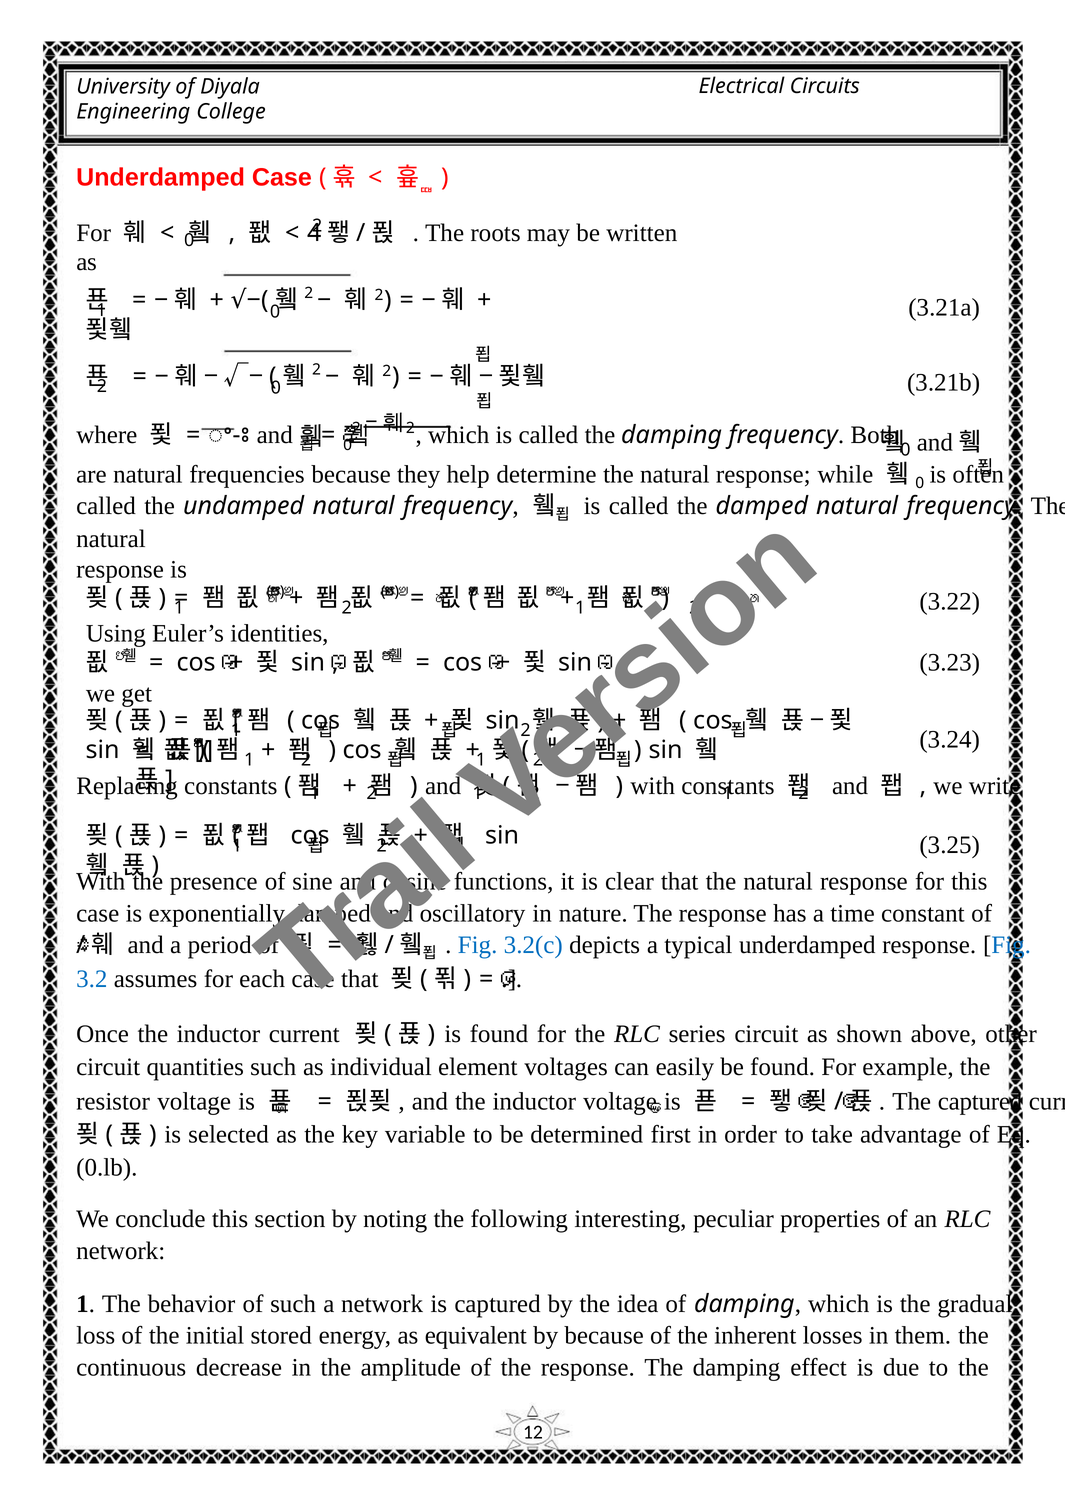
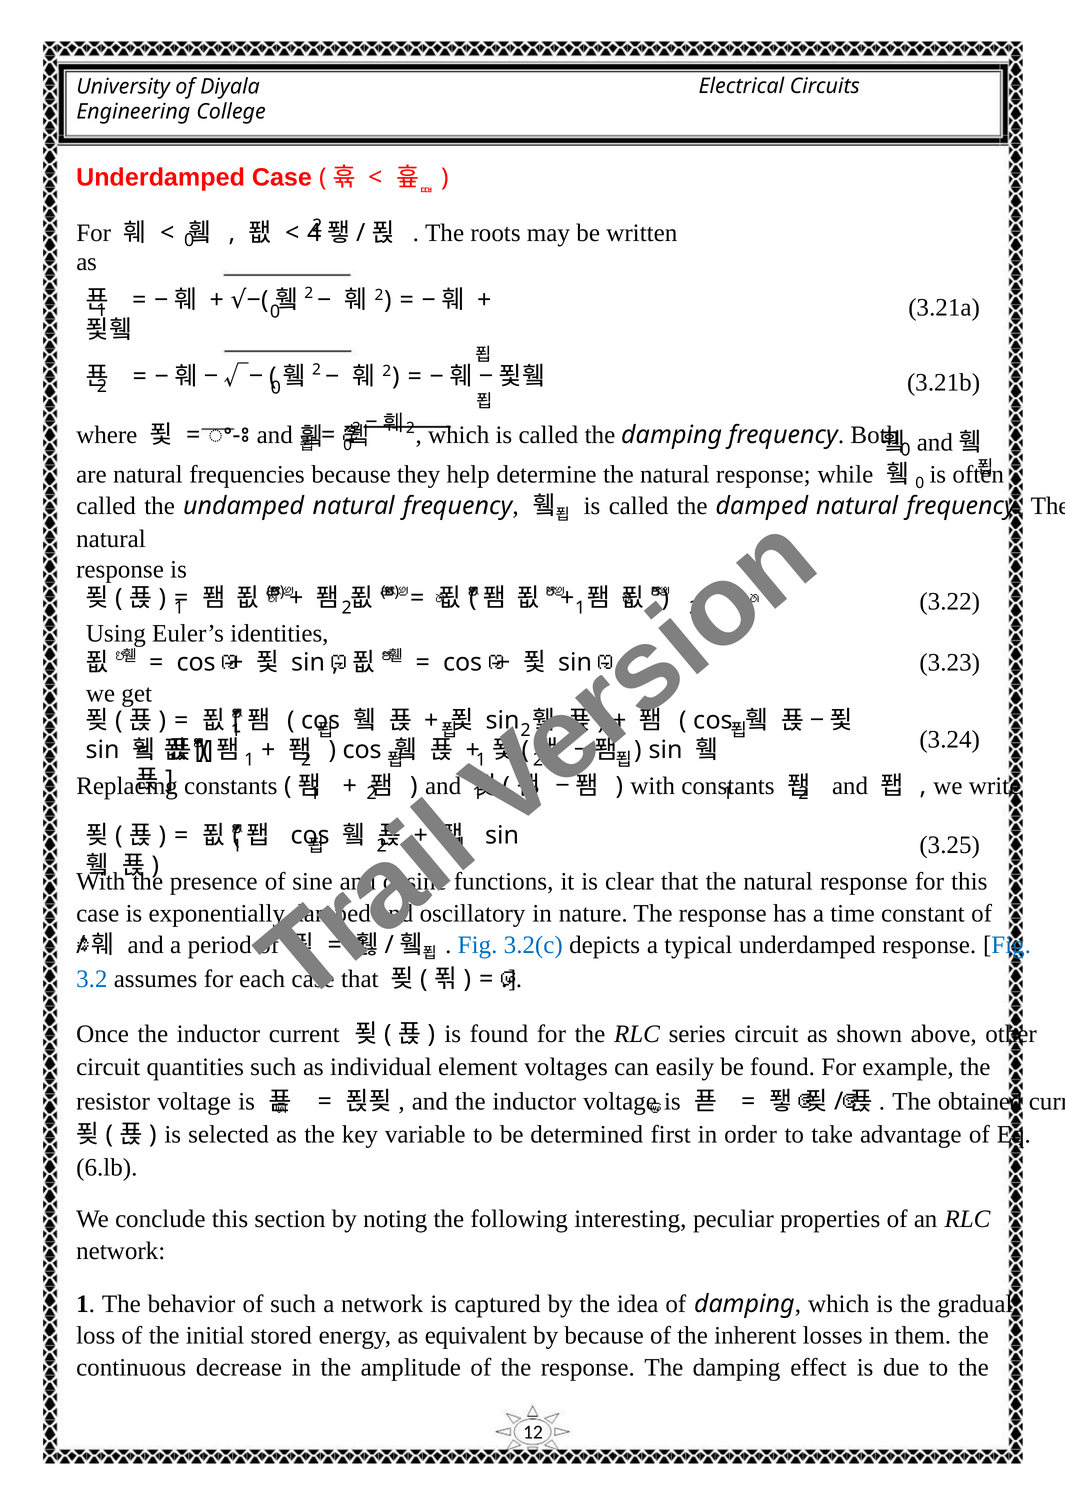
The captured: captured -> obtained
0.lb: 0.lb -> 6.lb
